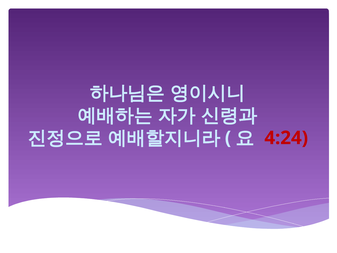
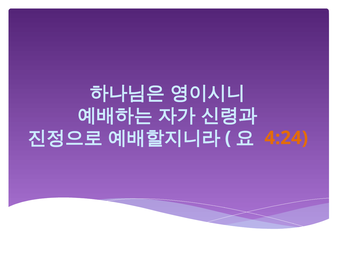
4:24 colour: red -> orange
